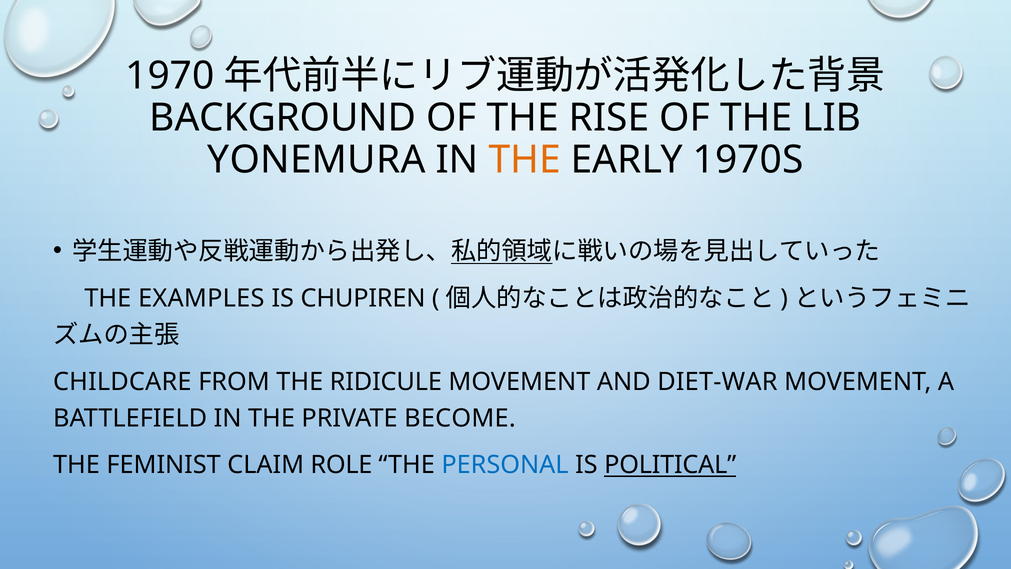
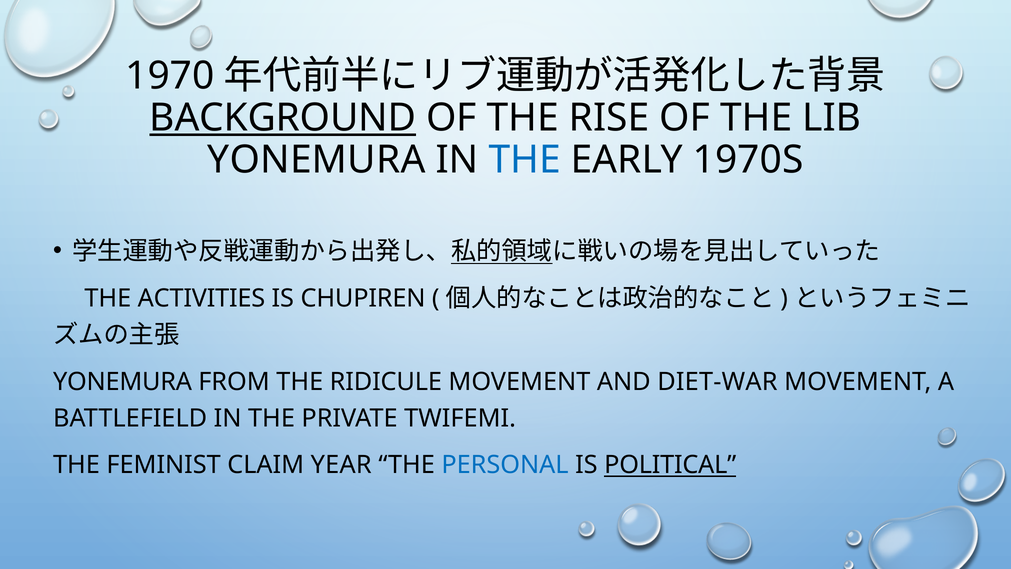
BACKGROUND underline: none -> present
THE at (525, 160) colour: orange -> blue
EXAMPLES: EXAMPLES -> ACTIVITIES
CHILDCARE at (122, 382): CHILDCARE -> YONEMURA
BECOME: BECOME -> TWIFEMI
ROLE: ROLE -> YEAR
